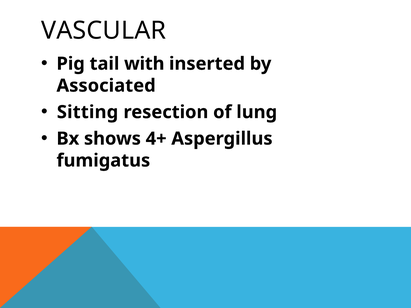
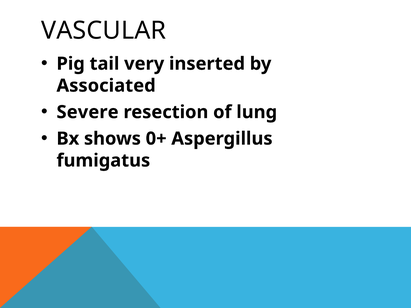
with: with -> very
Sitting: Sitting -> Severe
4+: 4+ -> 0+
